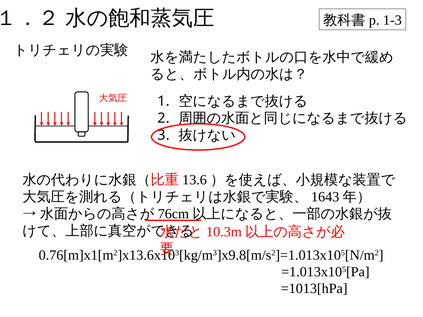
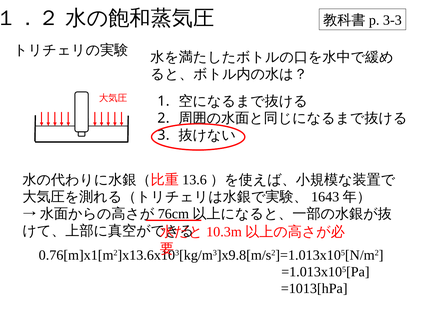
1-3: 1-3 -> 3-3
